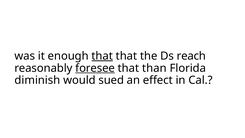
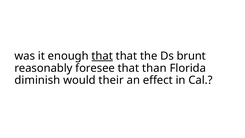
reach: reach -> brunt
foresee underline: present -> none
sued: sued -> their
